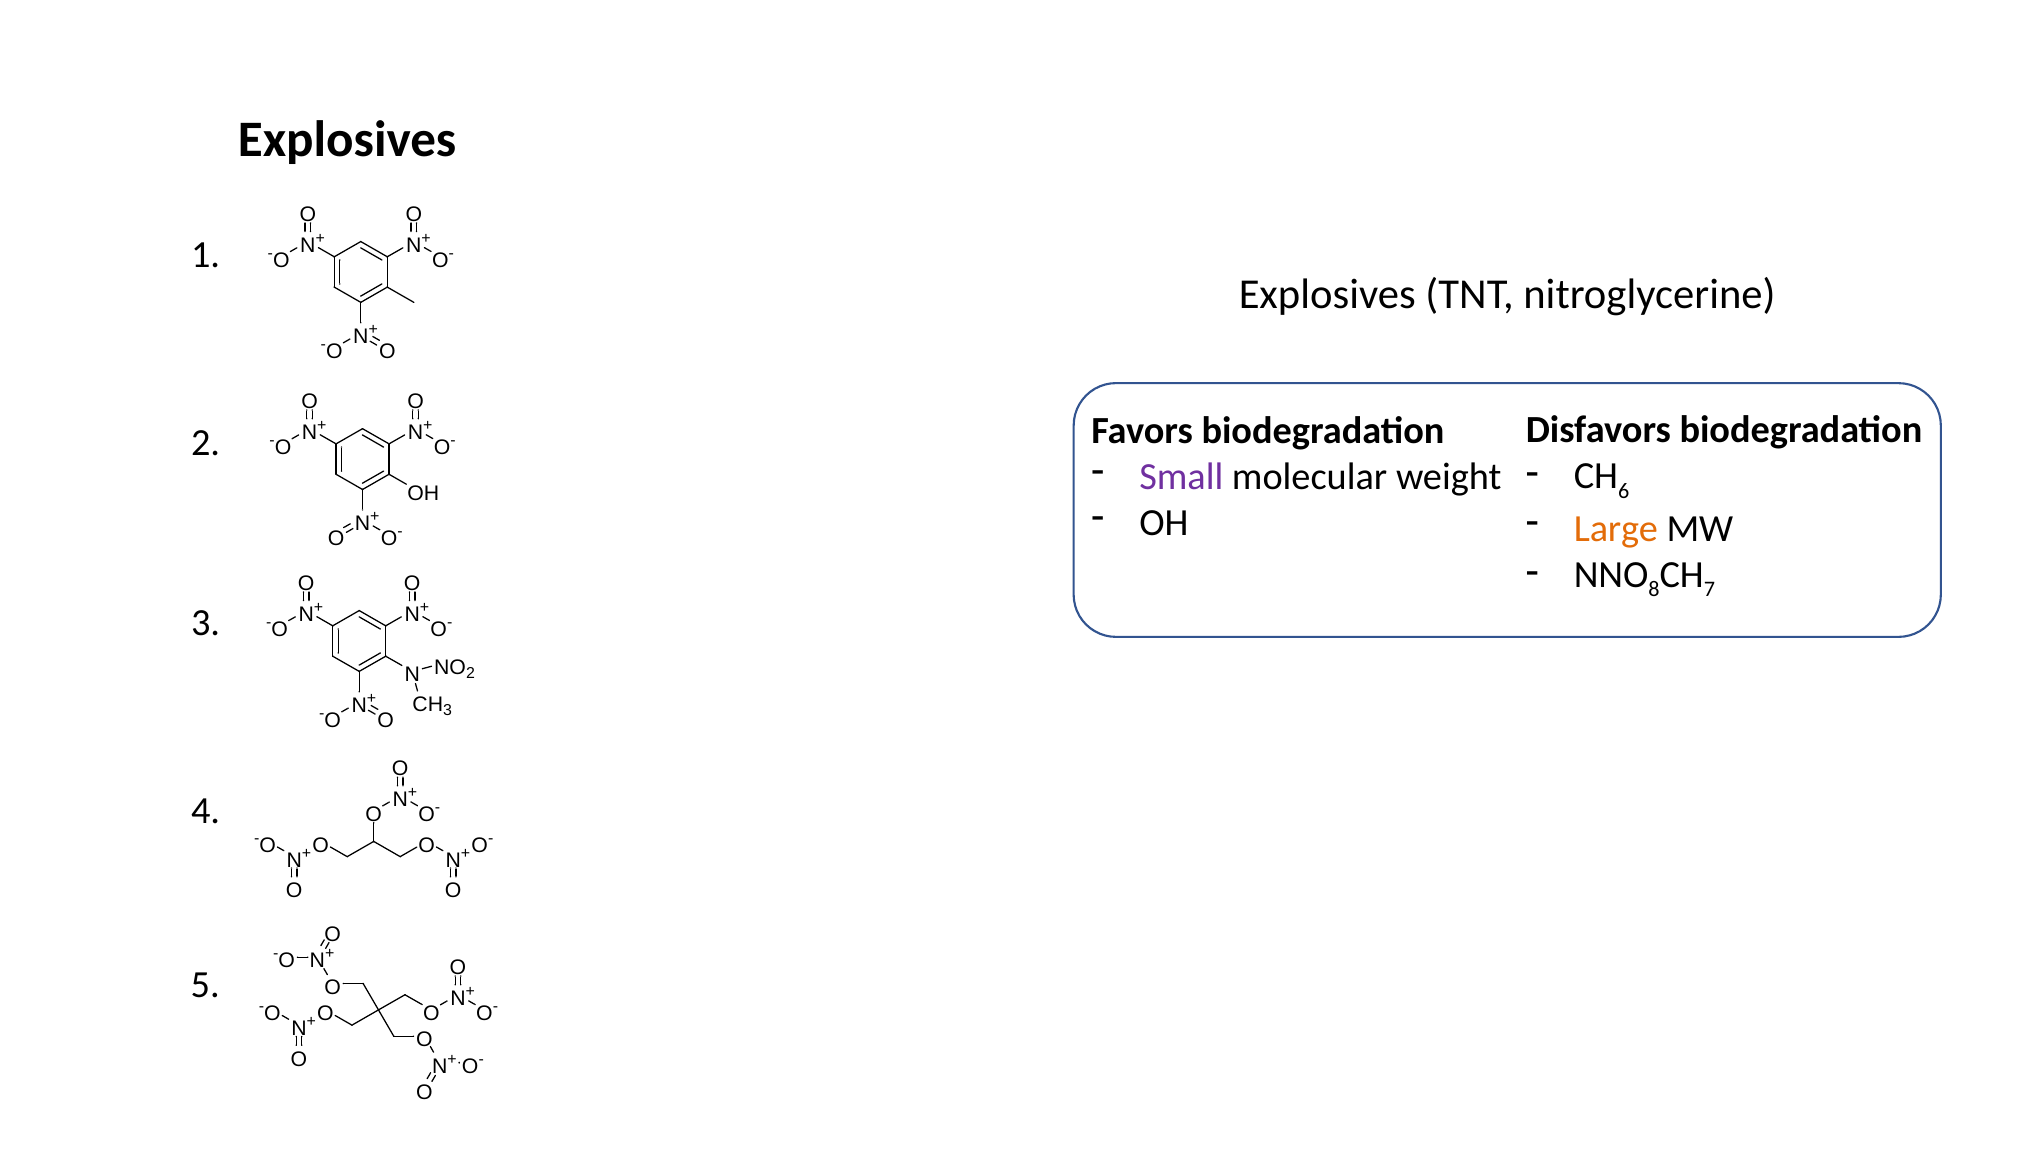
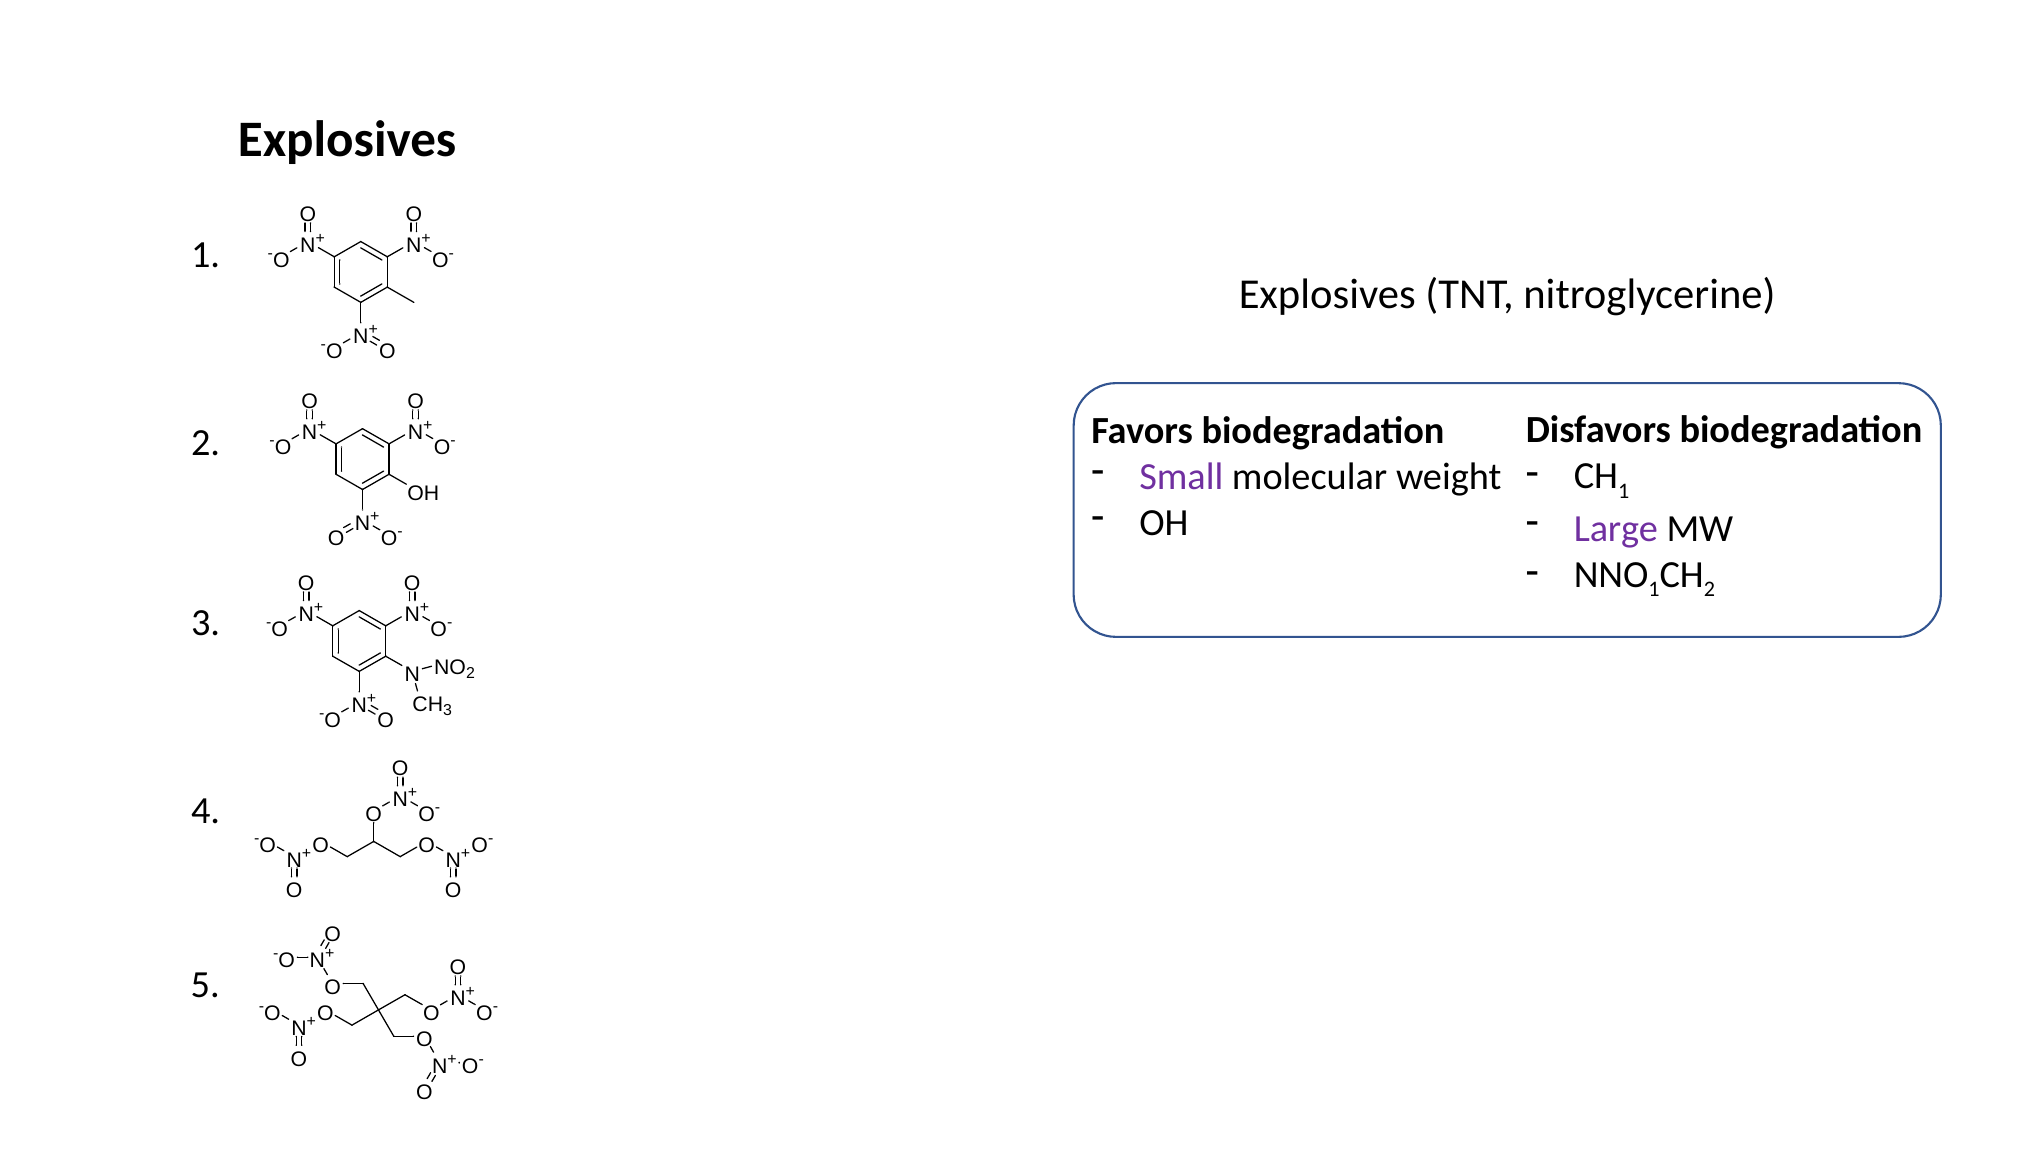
6 at (1624, 491): 6 -> 1
Large colour: orange -> purple
8 at (1654, 589): 8 -> 1
7 at (1709, 589): 7 -> 2
